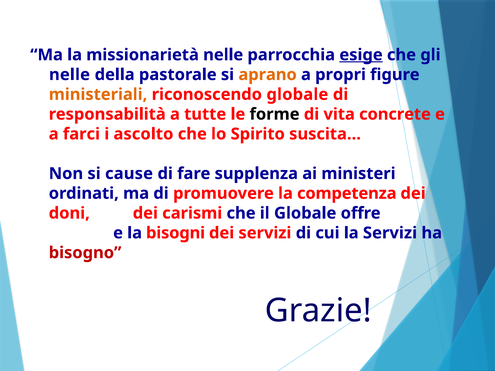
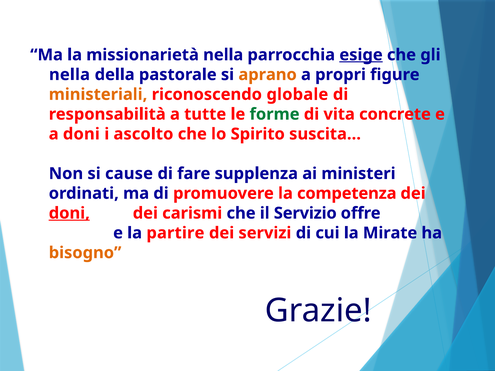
missionarietà nelle: nelle -> nella
nelle at (69, 75): nelle -> nella
forme colour: black -> green
a farci: farci -> doni
doni at (69, 213) underline: none -> present
il Globale: Globale -> Servizio
bisogni: bisogni -> partire
la Servizi: Servizi -> Mirate
bisogno colour: red -> orange
